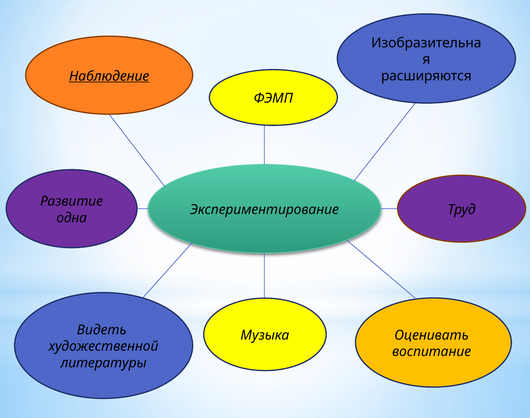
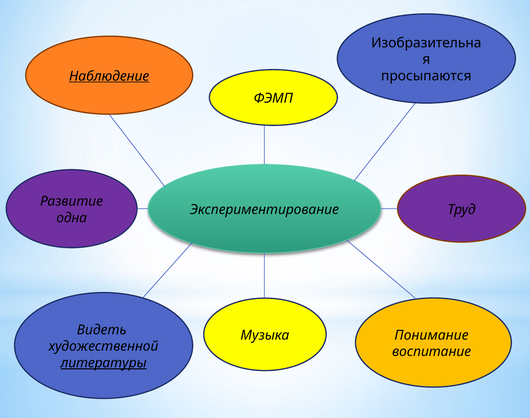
расширяются: расширяются -> просыпаются
Оценивать: Оценивать -> Понимание
литературы underline: none -> present
